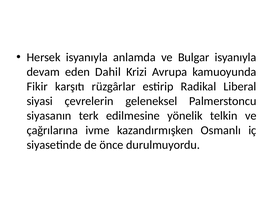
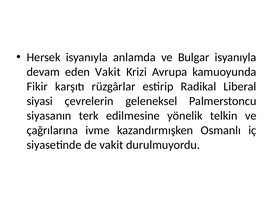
eden Dahil: Dahil -> Vakit
de önce: önce -> vakit
